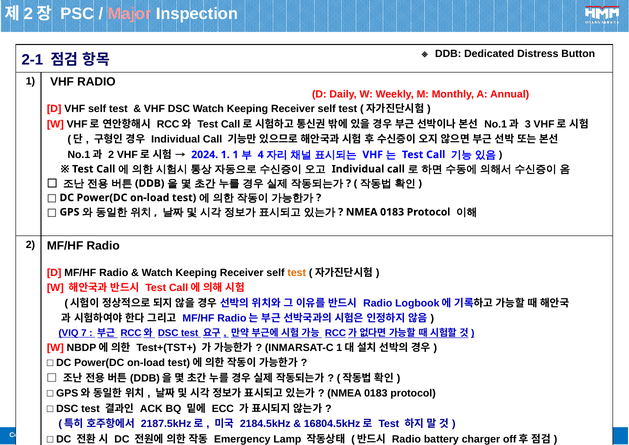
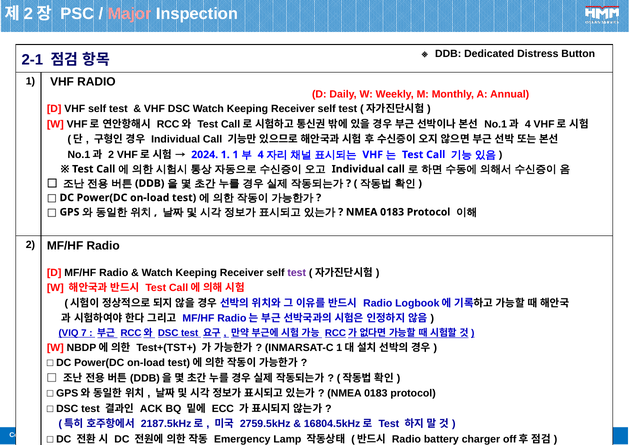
3 at (528, 124): 3 -> 4
test at (297, 273) colour: orange -> purple
2184.5kHz: 2184.5kHz -> 2759.5kHz
